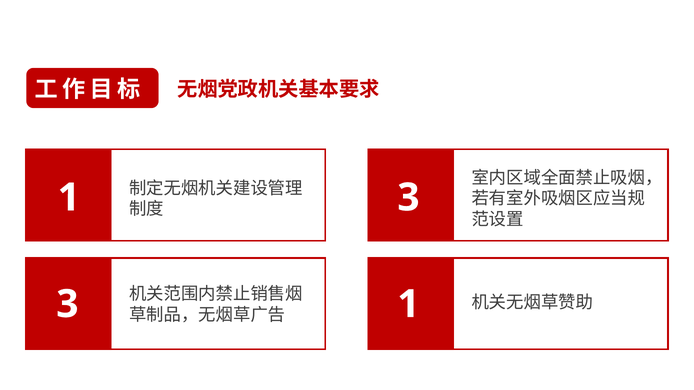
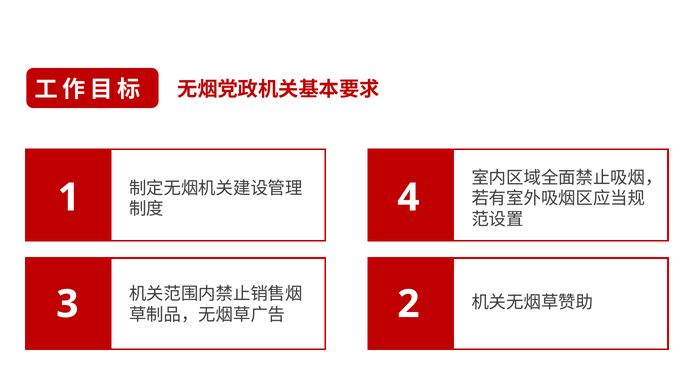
1 3: 3 -> 4
3 1: 1 -> 2
